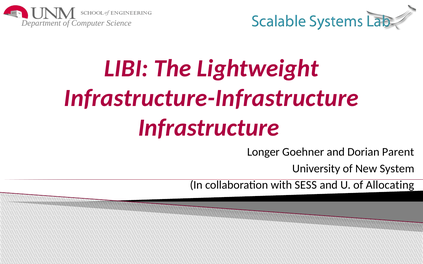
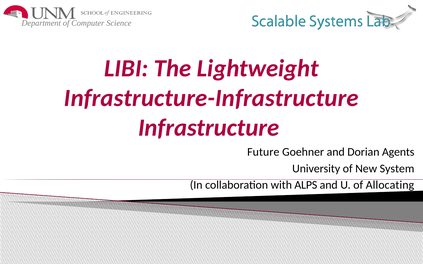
Longer: Longer -> Future
Parent: Parent -> Agents
SESS: SESS -> ALPS
